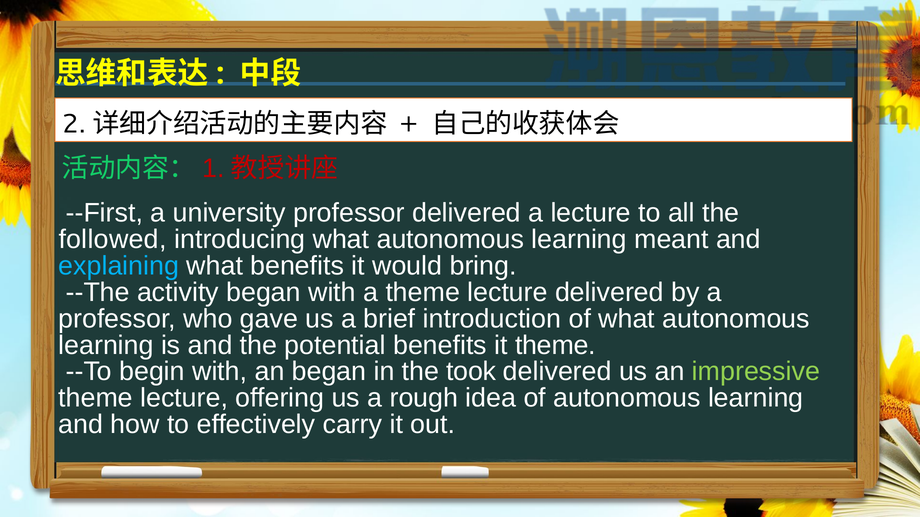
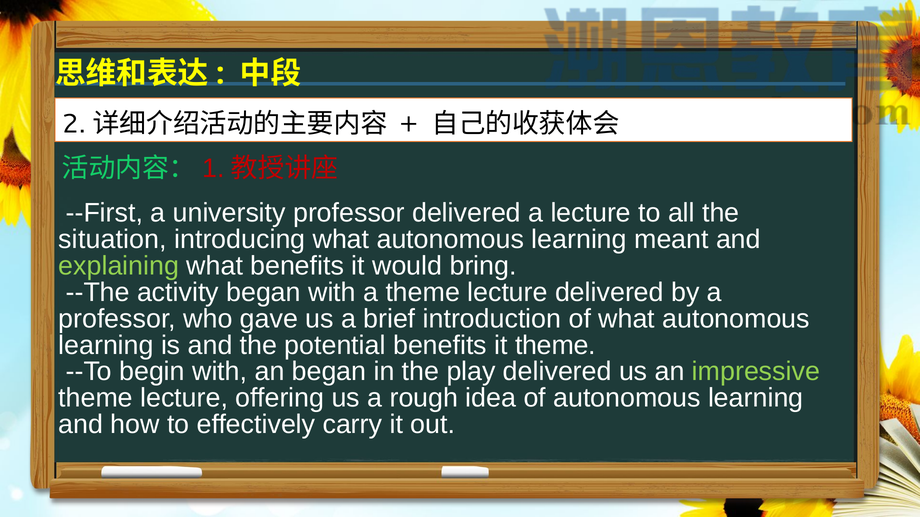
followed: followed -> situation
explaining colour: light blue -> light green
took: took -> play
